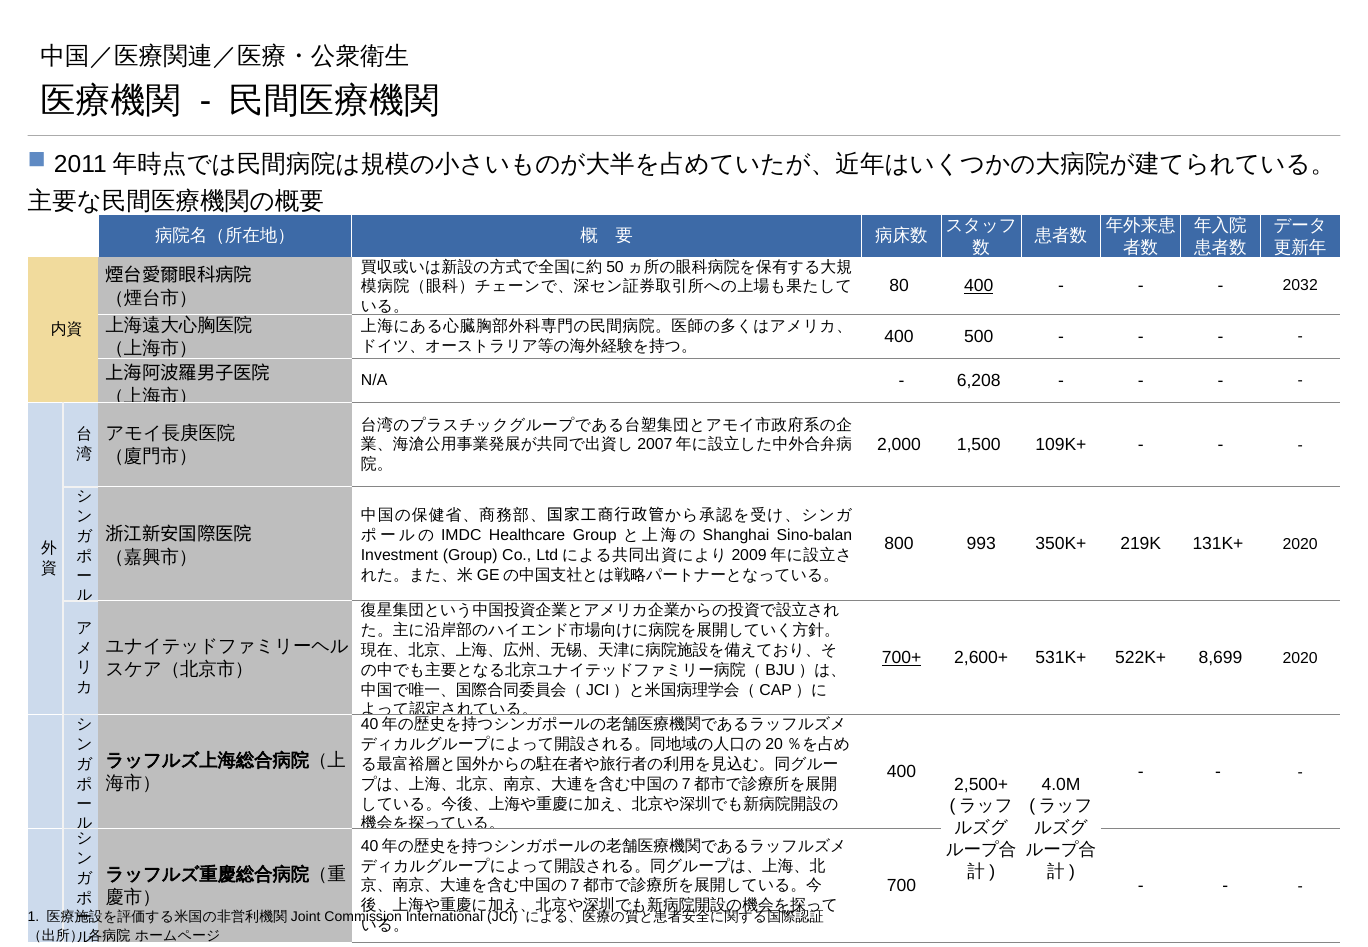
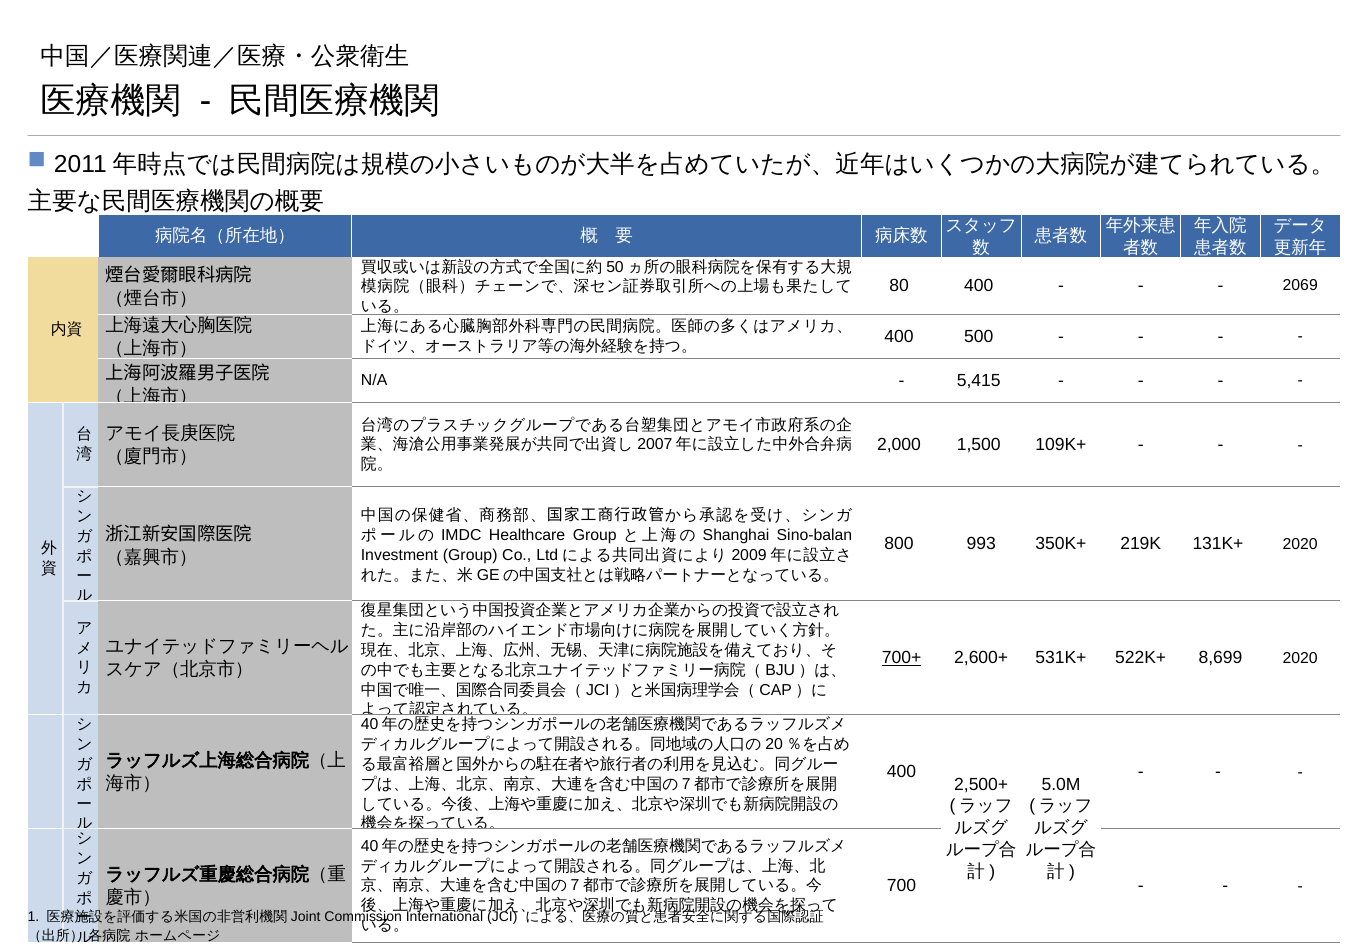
400 at (979, 286) underline: present -> none
2032: 2032 -> 2069
6,208: 6,208 -> 5,415
4.0M: 4.0M -> 5.0M
